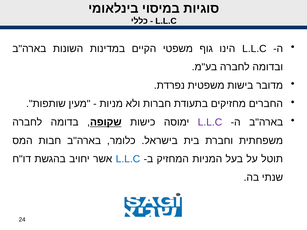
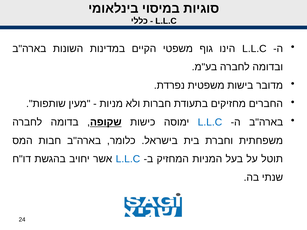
L.L.C at (210, 122) colour: purple -> blue
